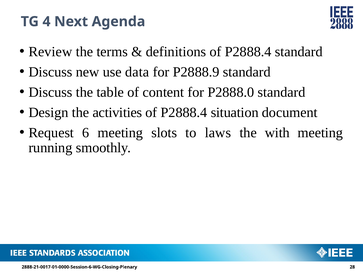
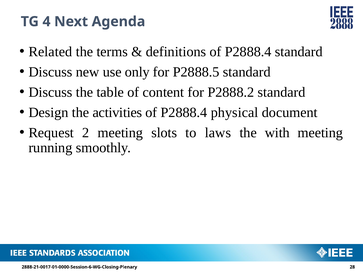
Review: Review -> Related
data: data -> only
P2888.9: P2888.9 -> P2888.5
P2888.0: P2888.0 -> P2888.2
situation: situation -> physical
6: 6 -> 2
